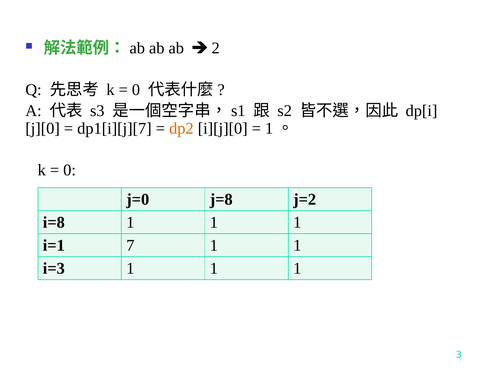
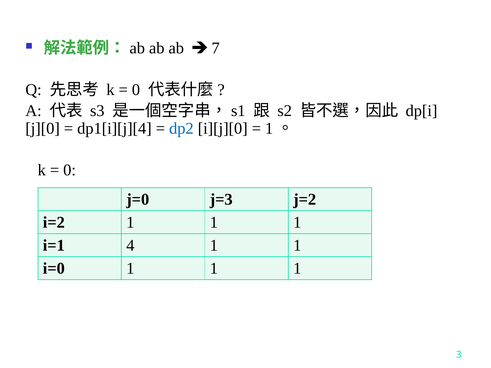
2: 2 -> 7
dp1[i][j][7: dp1[i][j][7 -> dp1[i][j][4
dp2 colour: orange -> blue
j=8: j=8 -> j=3
i=8: i=8 -> i=2
7: 7 -> 4
i=3: i=3 -> i=0
